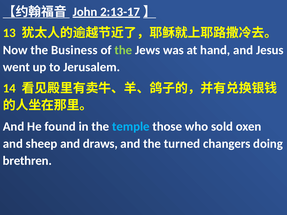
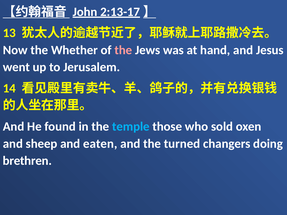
Business: Business -> Whether
the at (123, 50) colour: light green -> pink
draws: draws -> eaten
